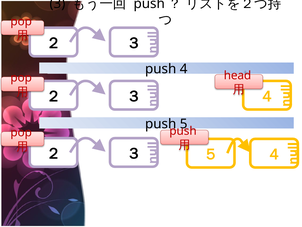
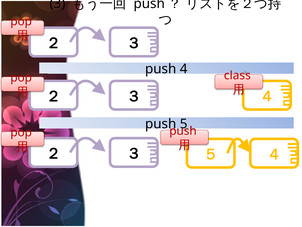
head: head -> class
